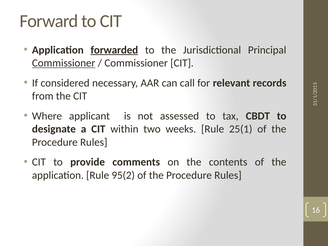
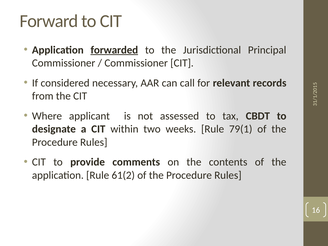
Commissioner at (64, 63) underline: present -> none
25(1: 25(1 -> 79(1
95(2: 95(2 -> 61(2
